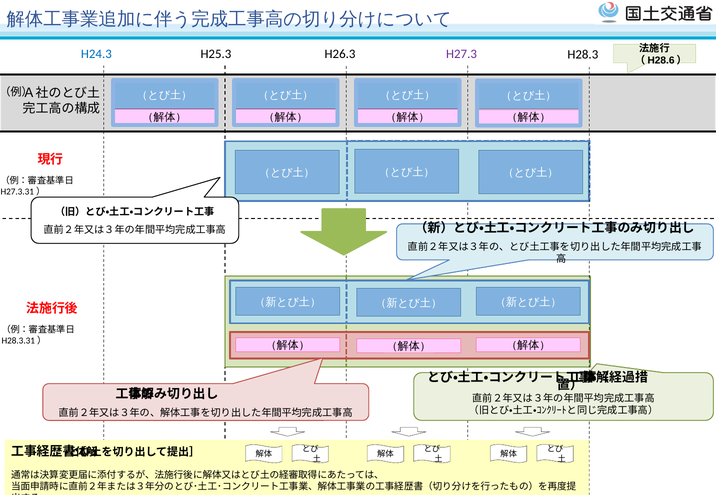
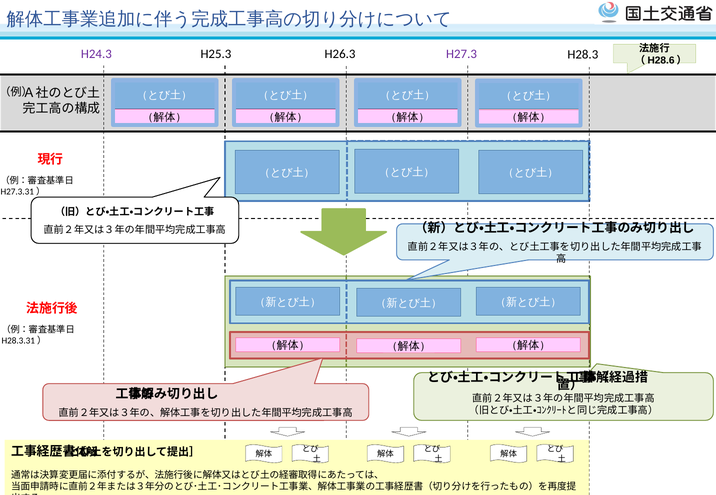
H24.3 colour: blue -> purple
